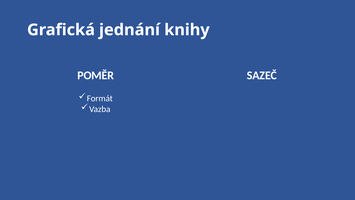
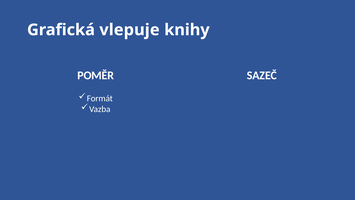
jednání: jednání -> vlepuje
